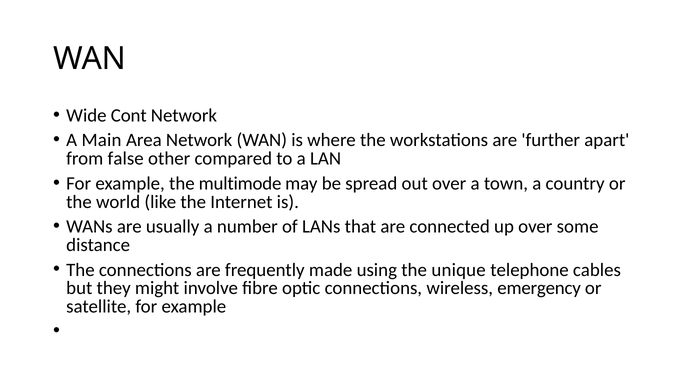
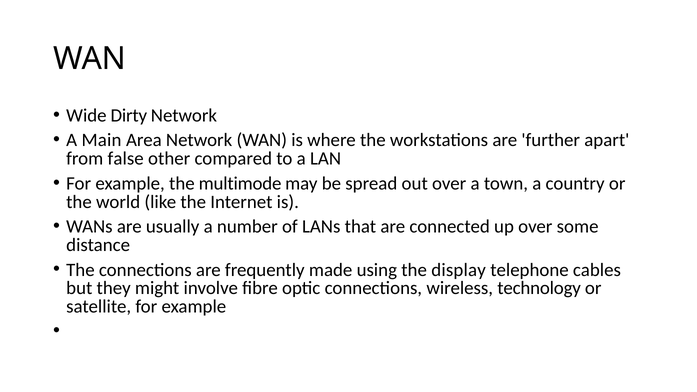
Cont: Cont -> Dirty
unique: unique -> display
emergency: emergency -> technology
